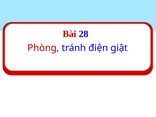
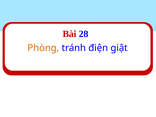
Phòng colour: red -> orange
